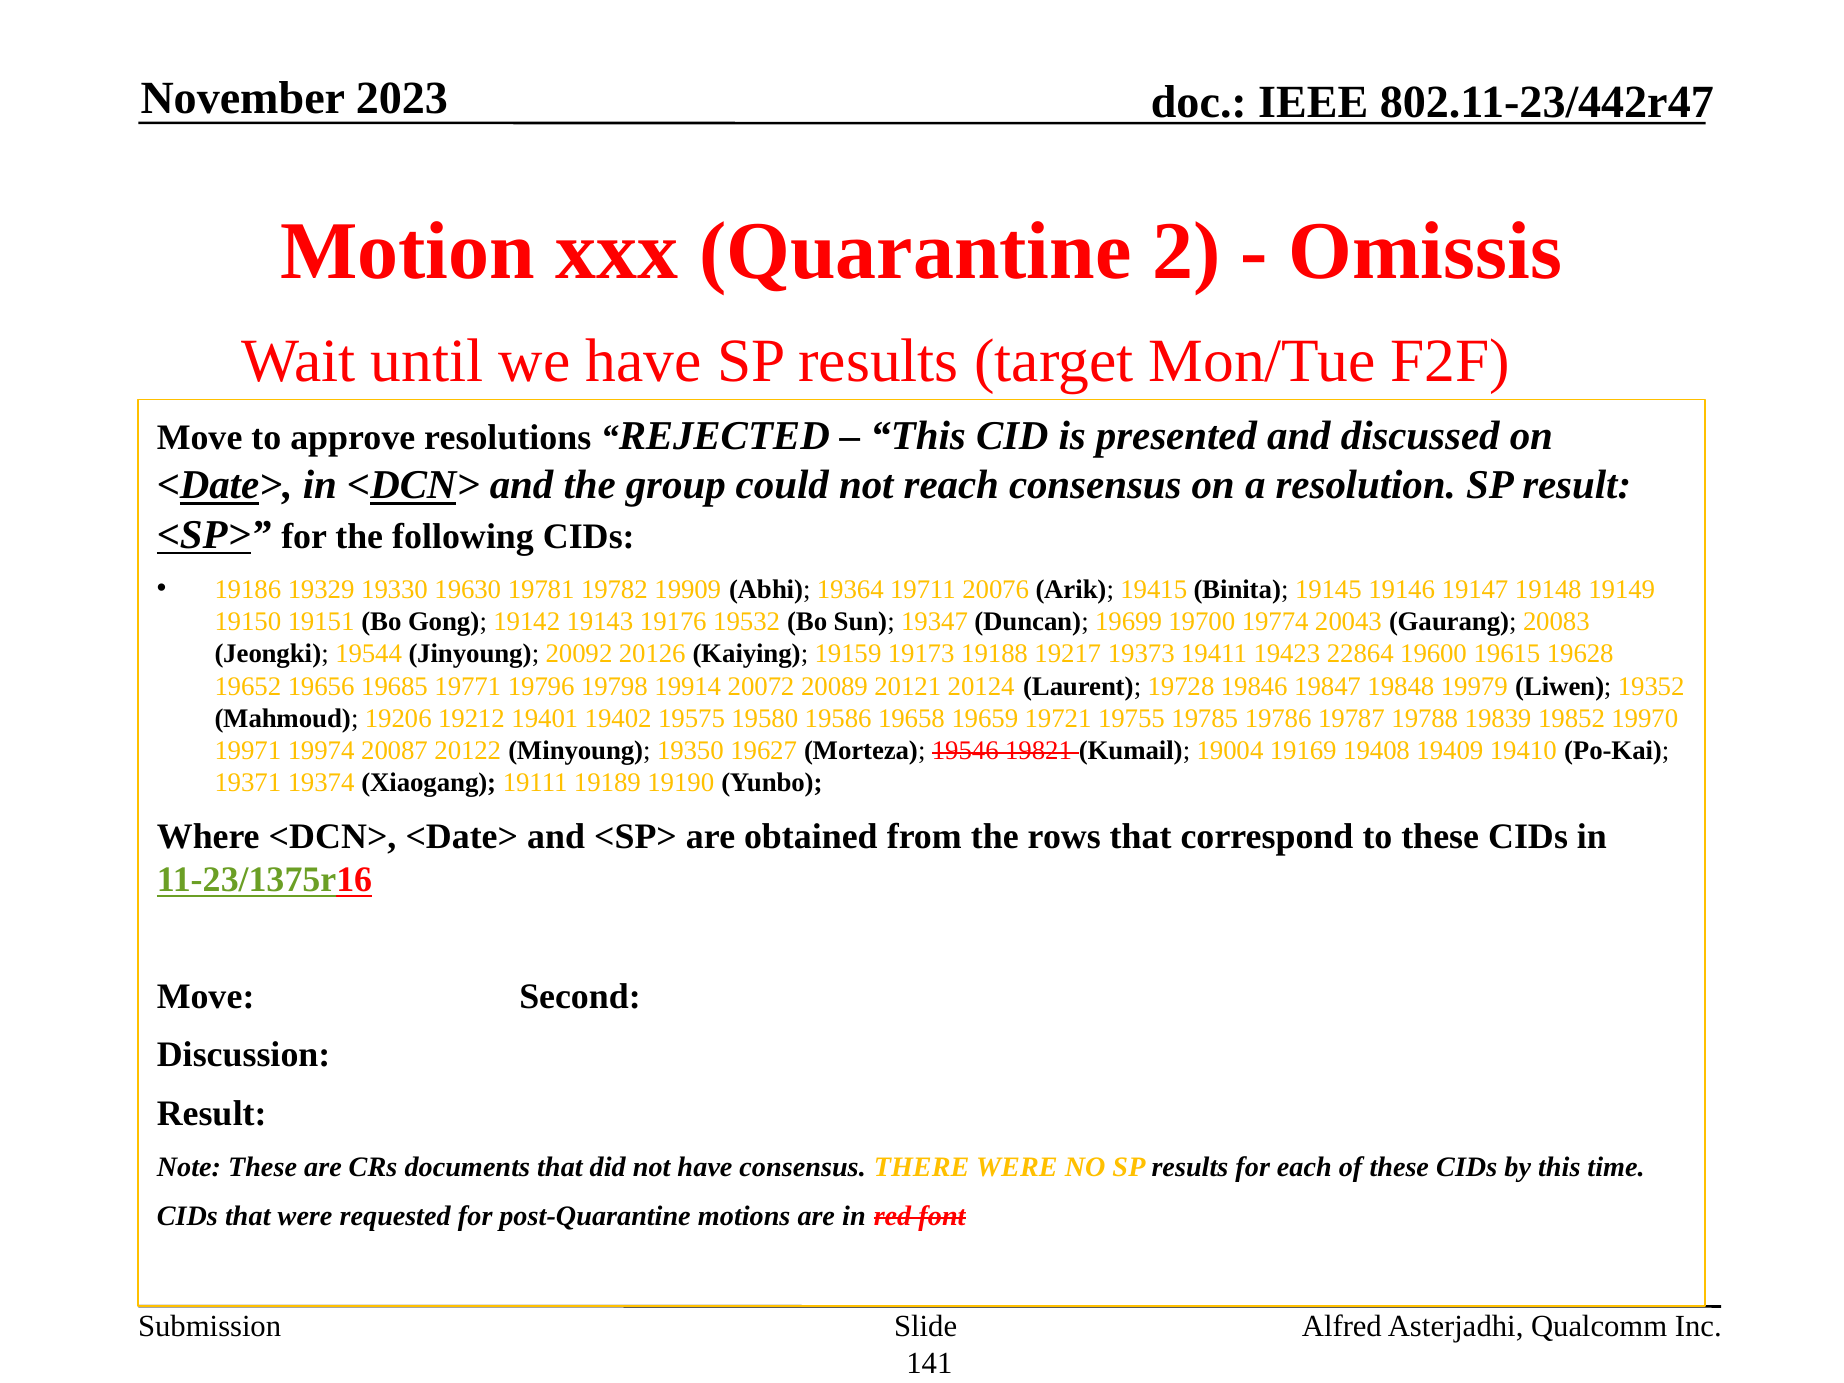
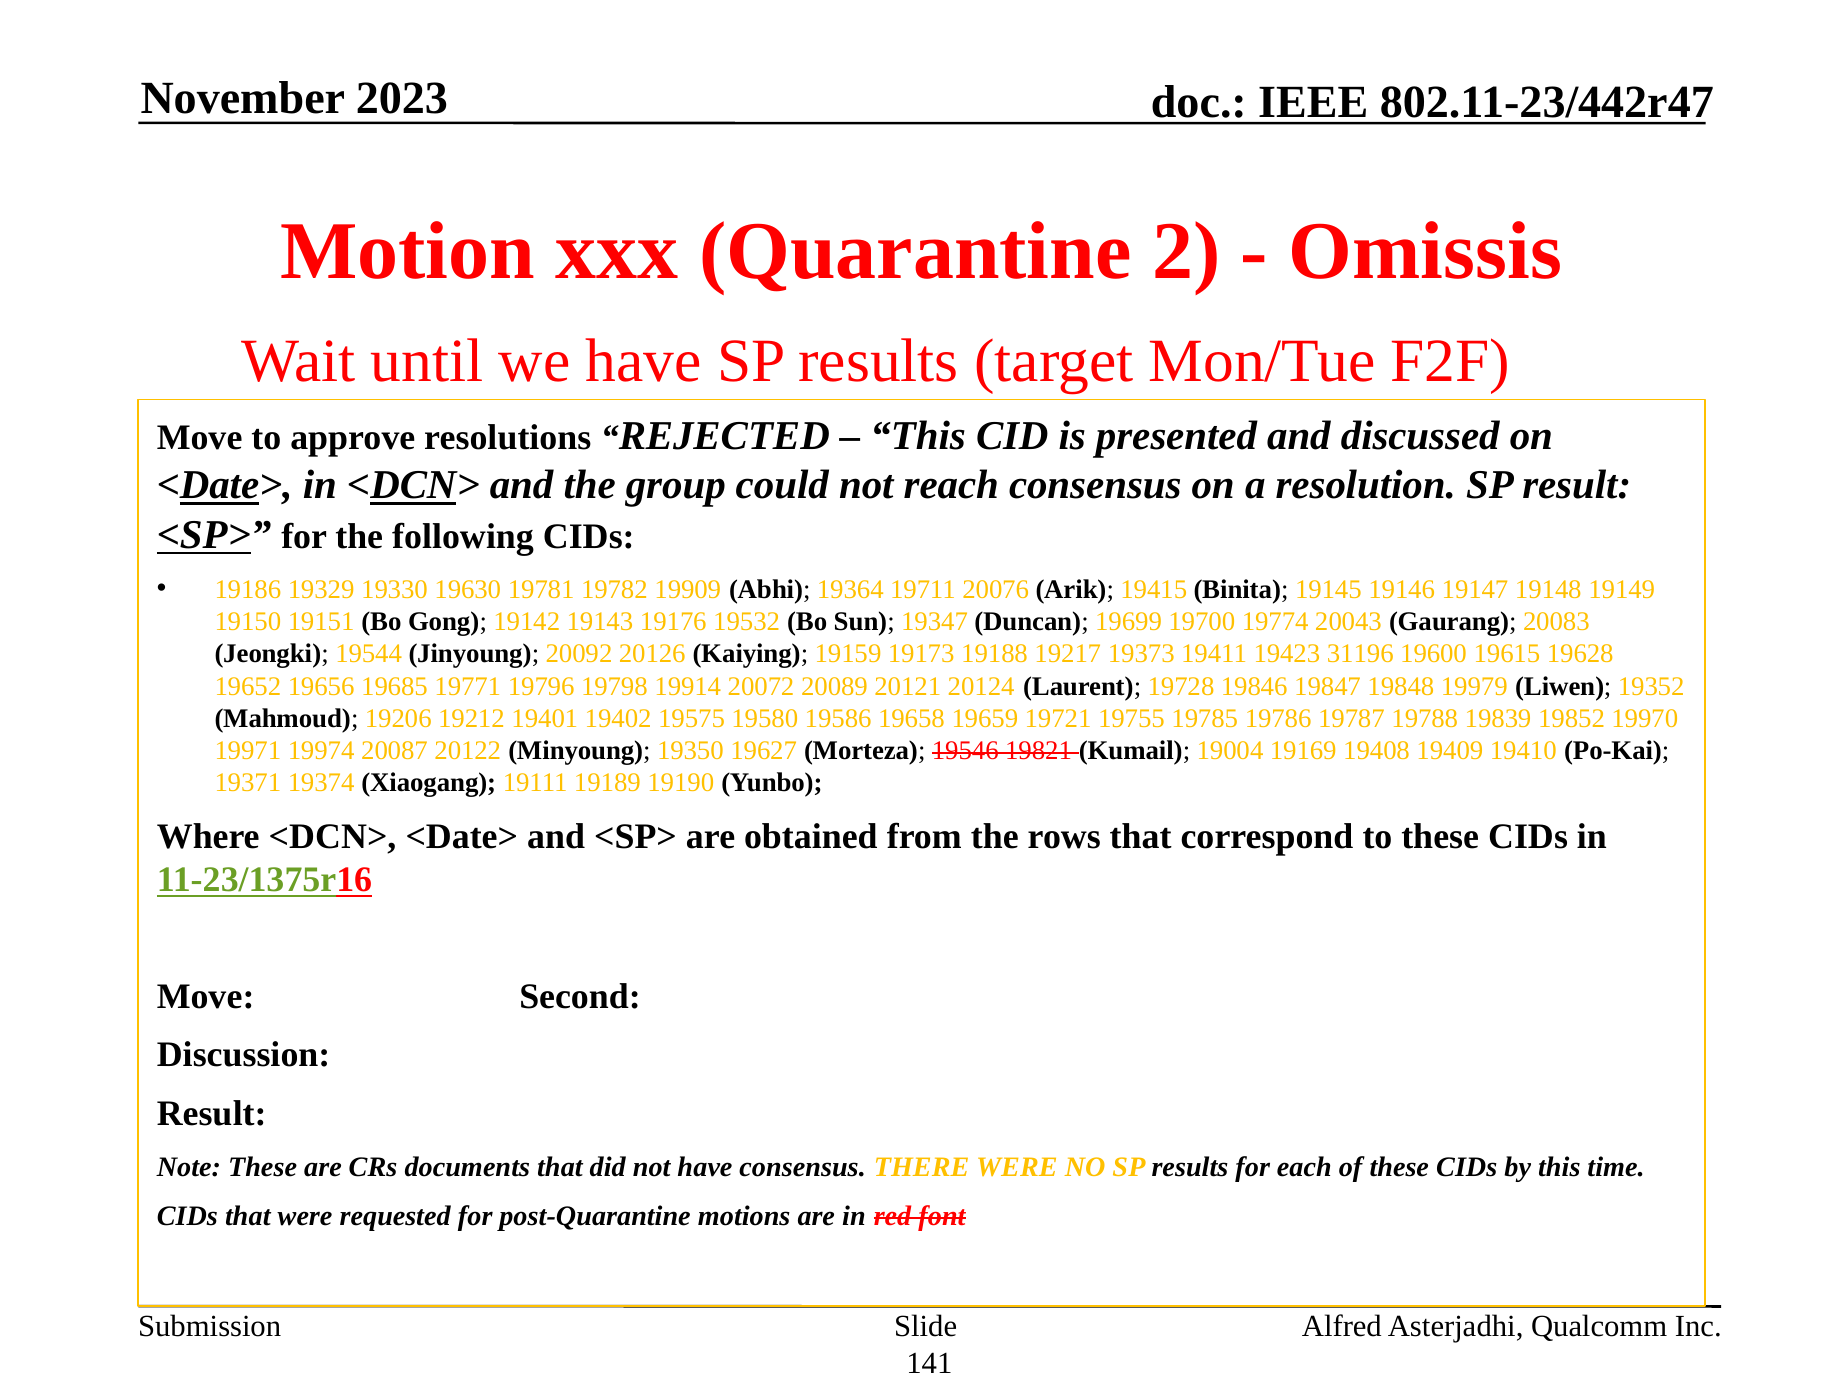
22864: 22864 -> 31196
